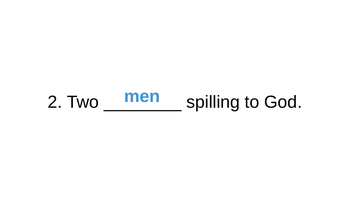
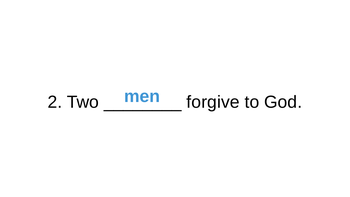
spilling: spilling -> forgive
